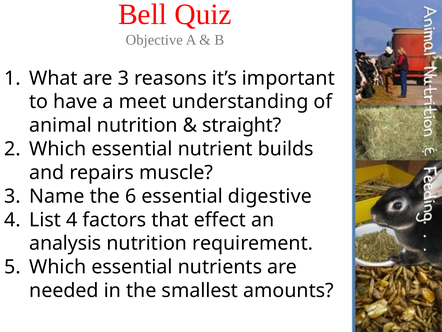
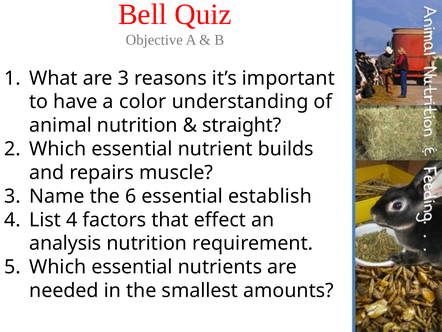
meet: meet -> color
digestive: digestive -> establish
